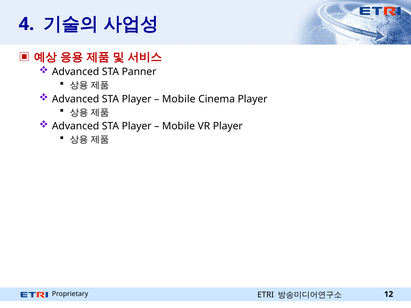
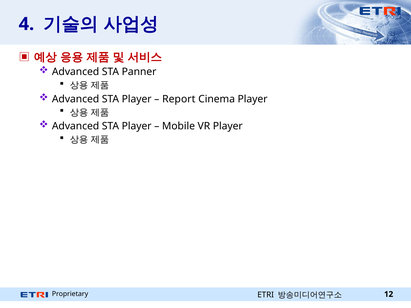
Mobile at (179, 99): Mobile -> Report
